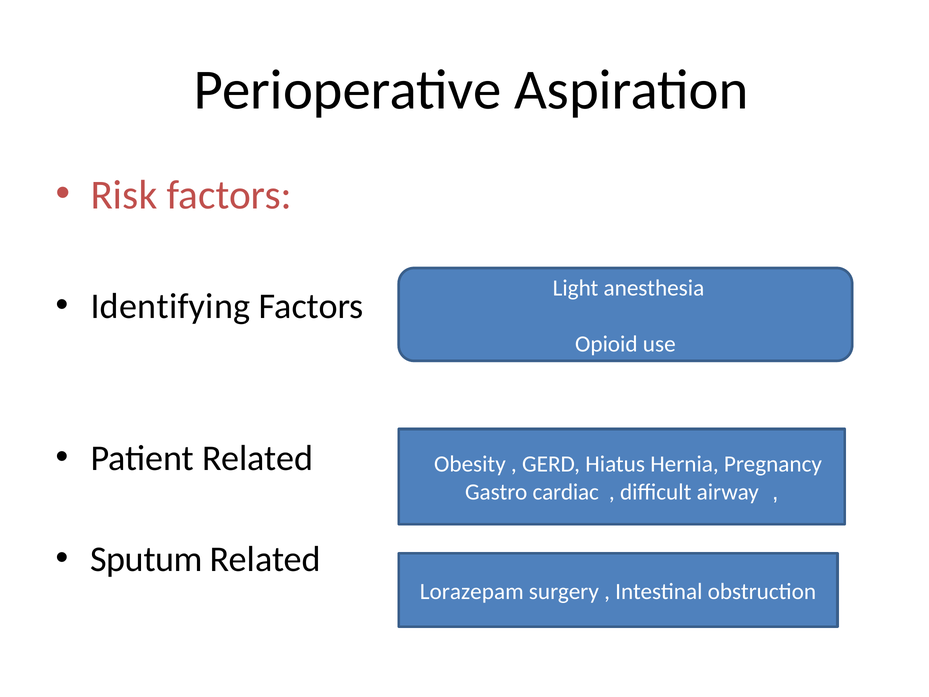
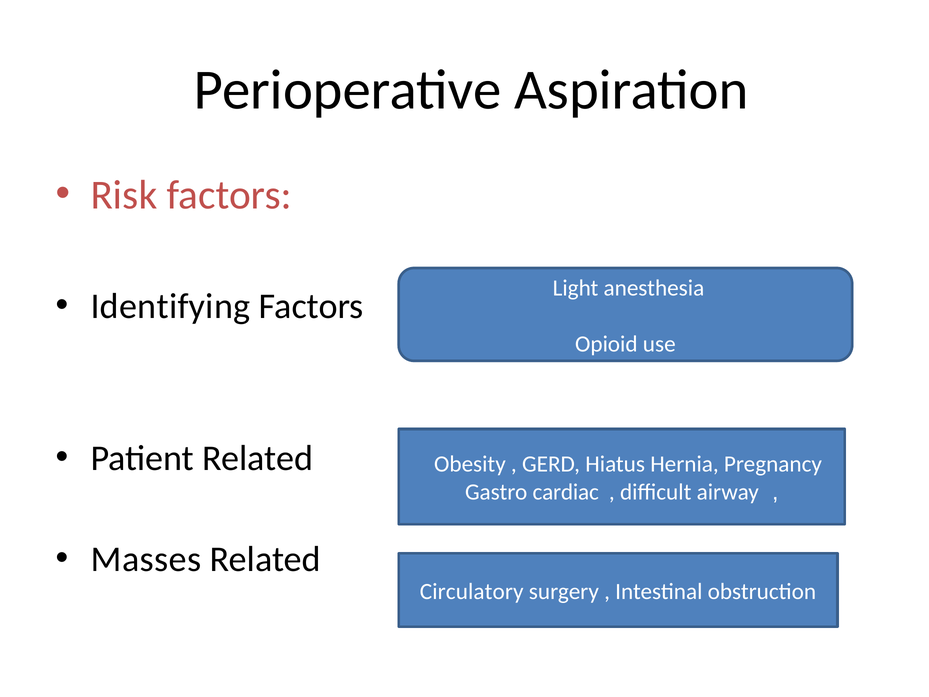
Sputum: Sputum -> Masses
Lorazepam: Lorazepam -> Circulatory
